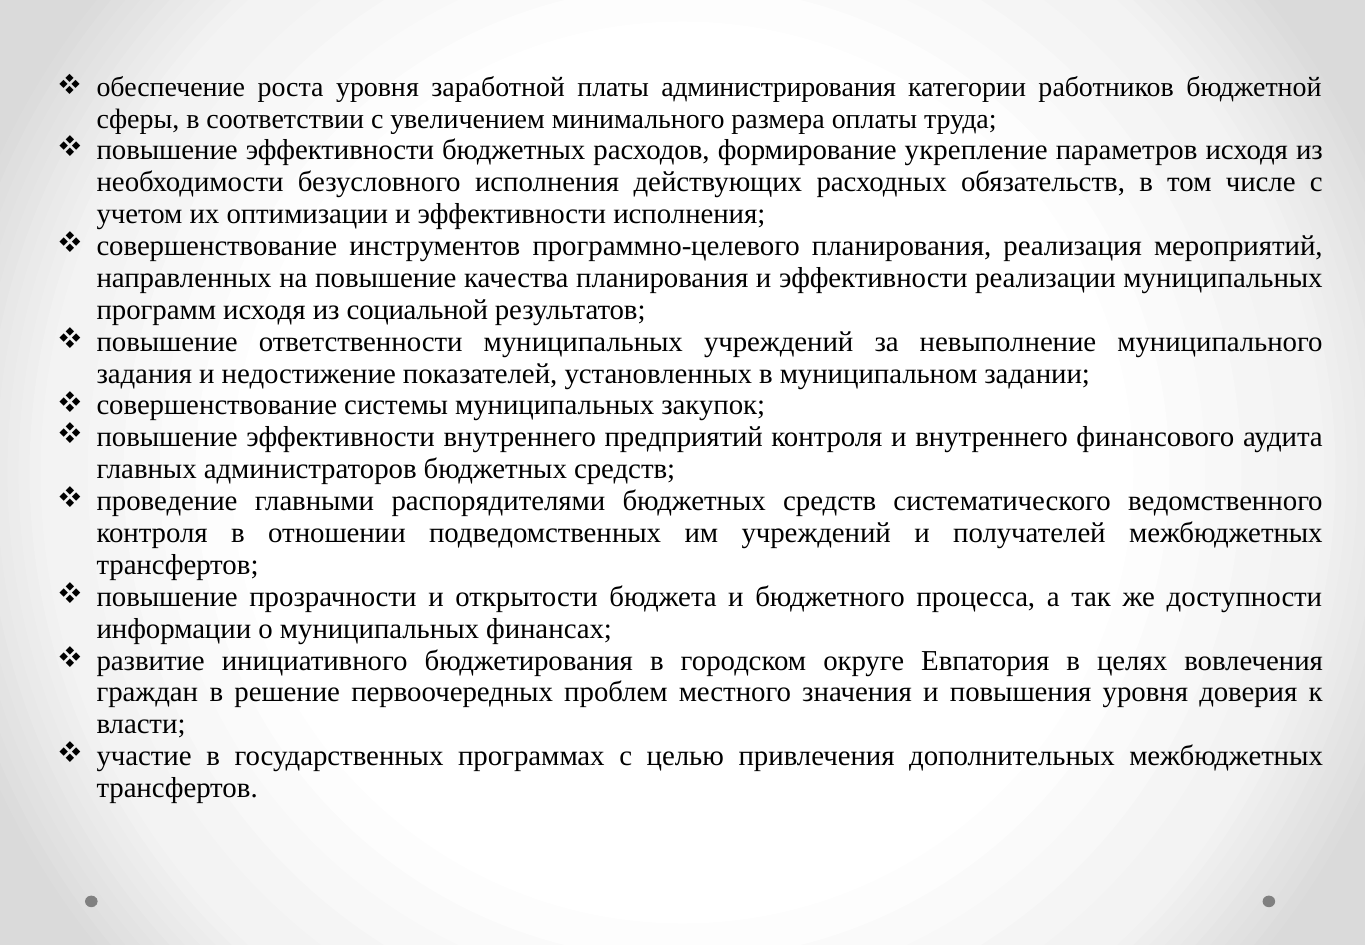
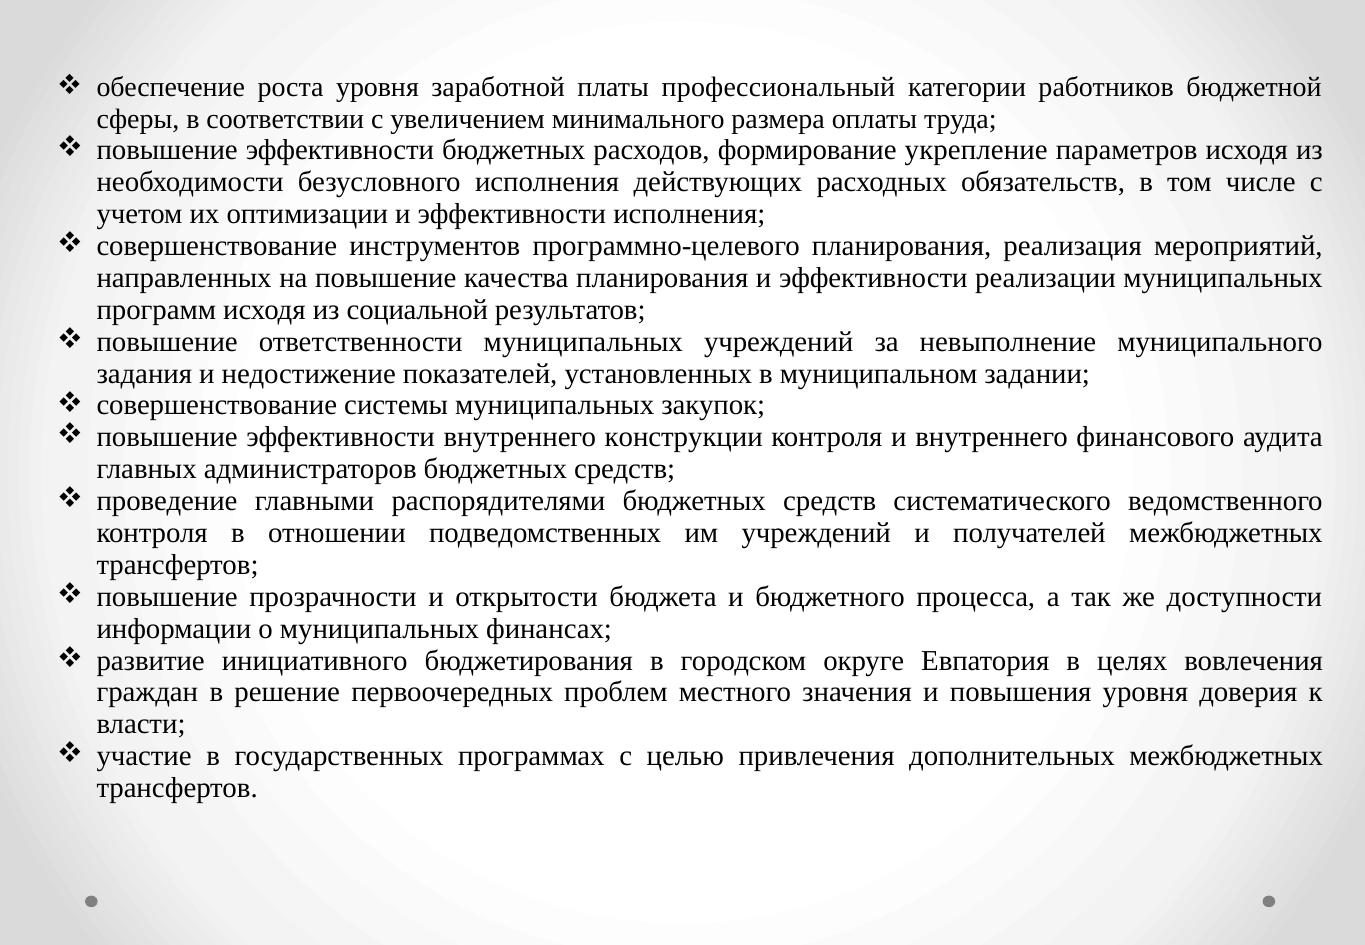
администрирования: администрирования -> профессиональный
предприятий: предприятий -> конструкции
